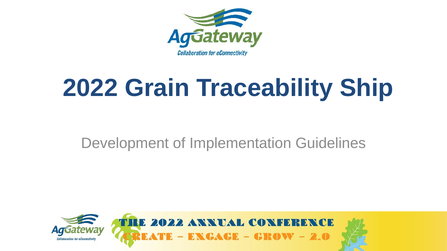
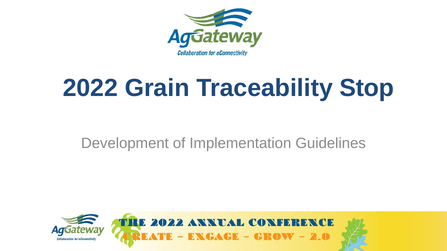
Ship: Ship -> Stop
